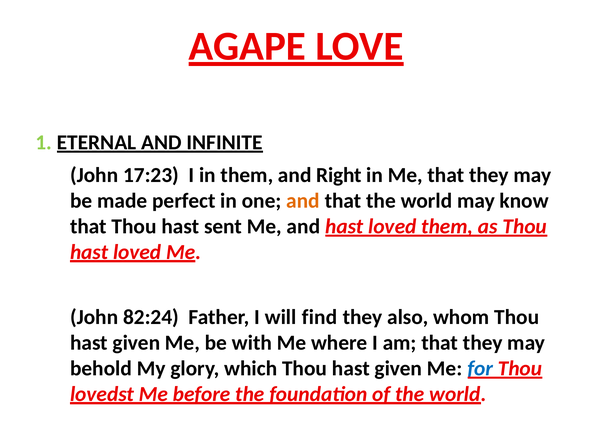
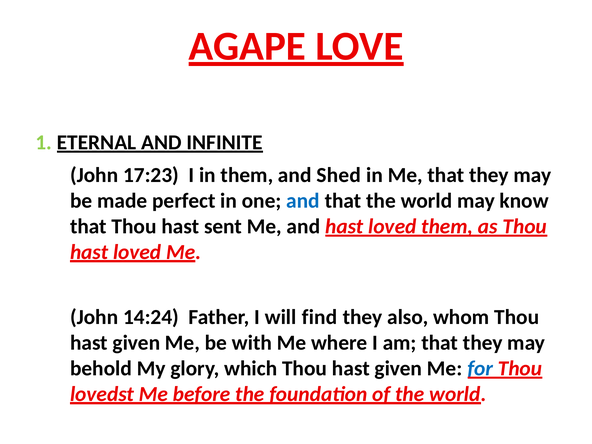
Right: Right -> Shed
and at (303, 201) colour: orange -> blue
82:24: 82:24 -> 14:24
